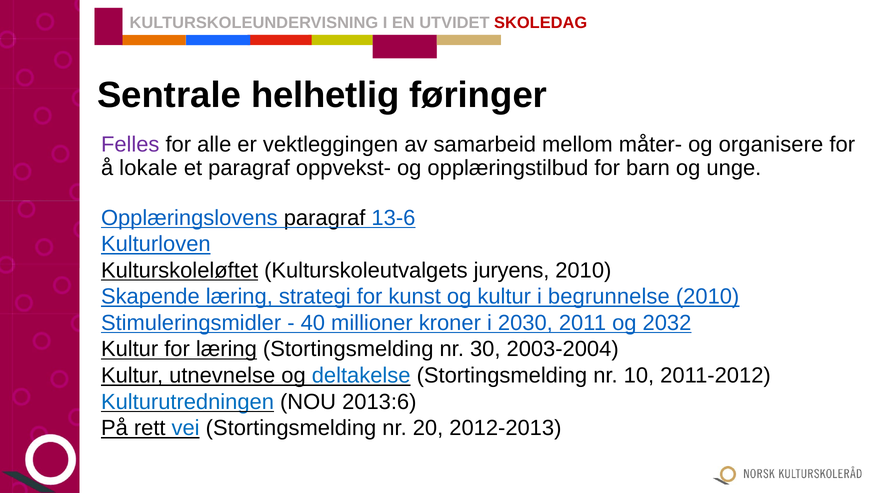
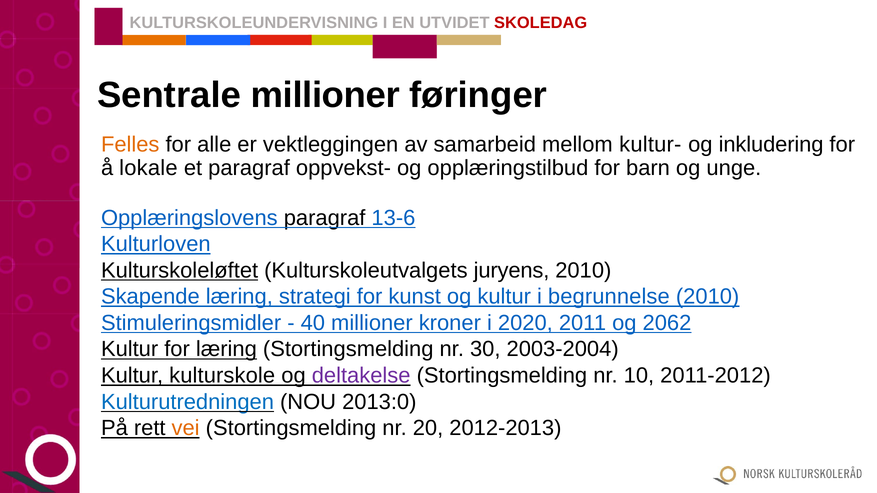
Sentrale helhetlig: helhetlig -> millioner
Felles colour: purple -> orange
måter-: måter- -> kultur-
organisere: organisere -> inkludering
2030: 2030 -> 2020
2032: 2032 -> 2062
utnevnelse: utnevnelse -> kulturskole
deltakelse colour: blue -> purple
2013:6: 2013:6 -> 2013:0
vei colour: blue -> orange
